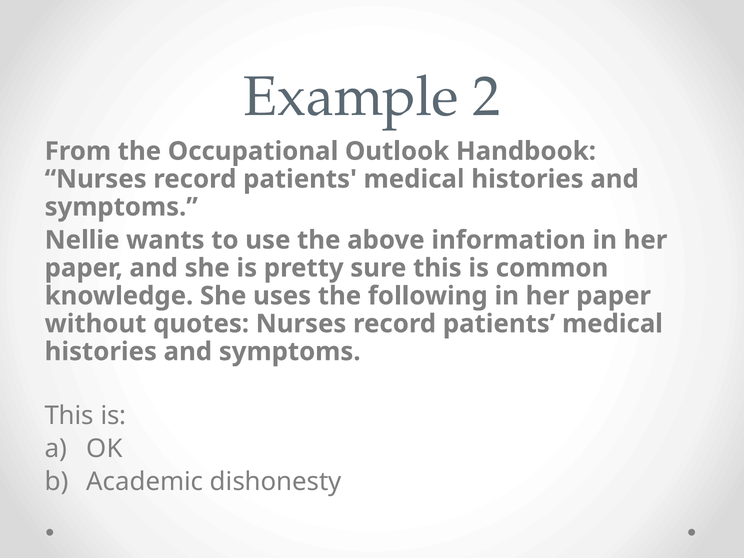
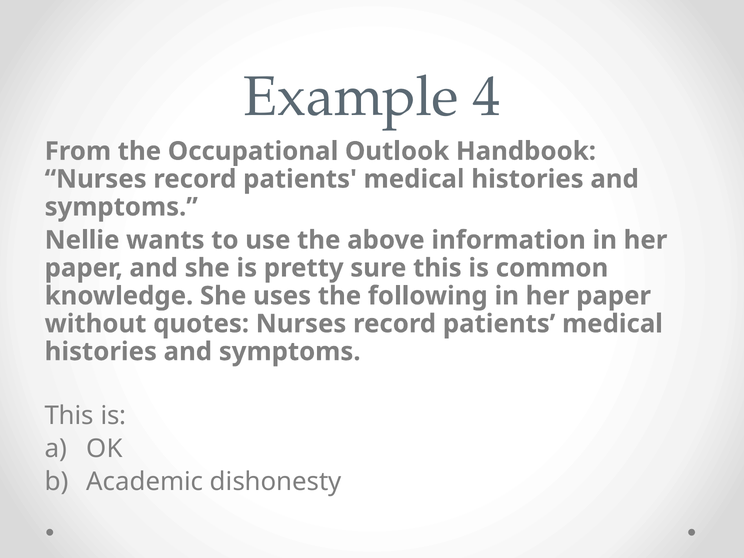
2: 2 -> 4
